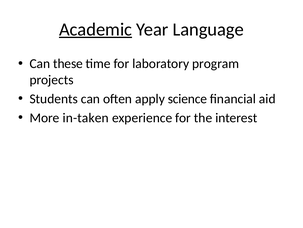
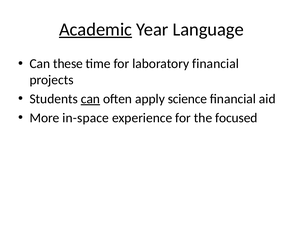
laboratory program: program -> financial
can at (90, 99) underline: none -> present
in-taken: in-taken -> in-space
interest: interest -> focused
